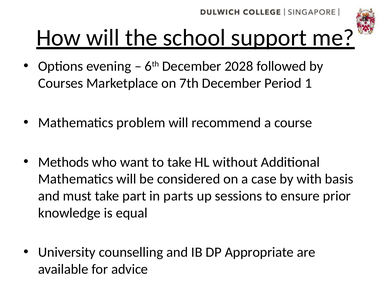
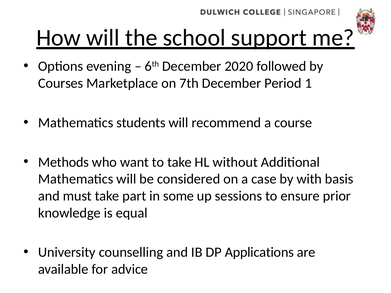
2028: 2028 -> 2020
problem: problem -> students
parts: parts -> some
Appropriate: Appropriate -> Applications
